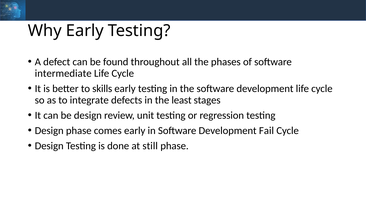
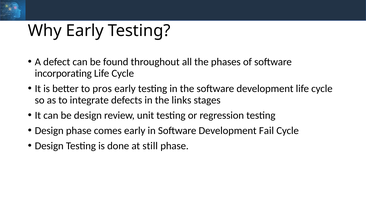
intermediate: intermediate -> incorporating
skills: skills -> pros
least: least -> links
